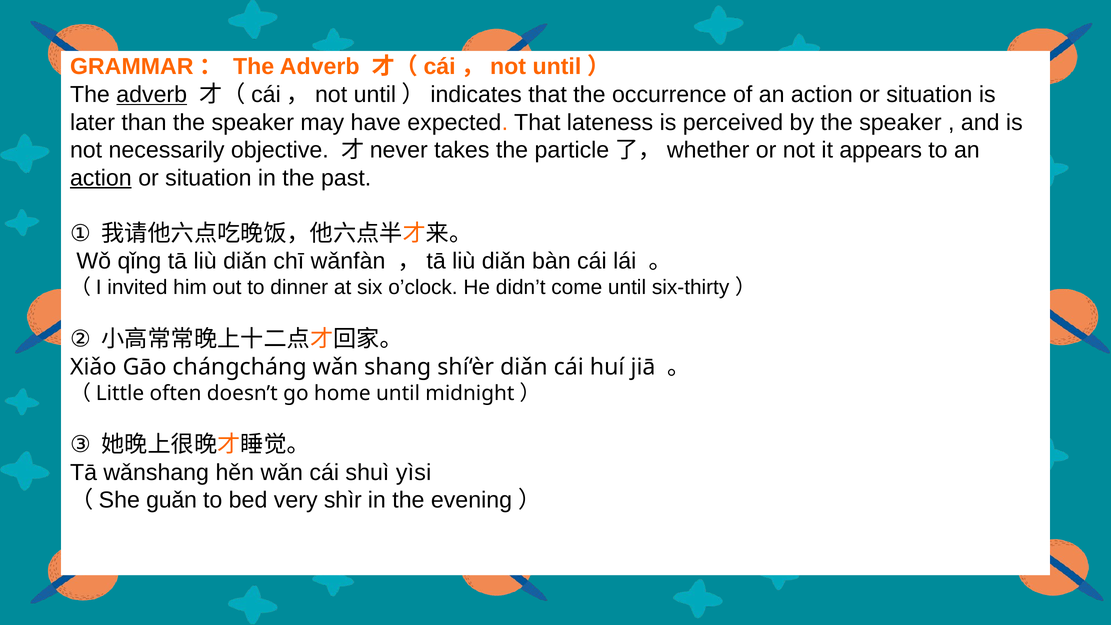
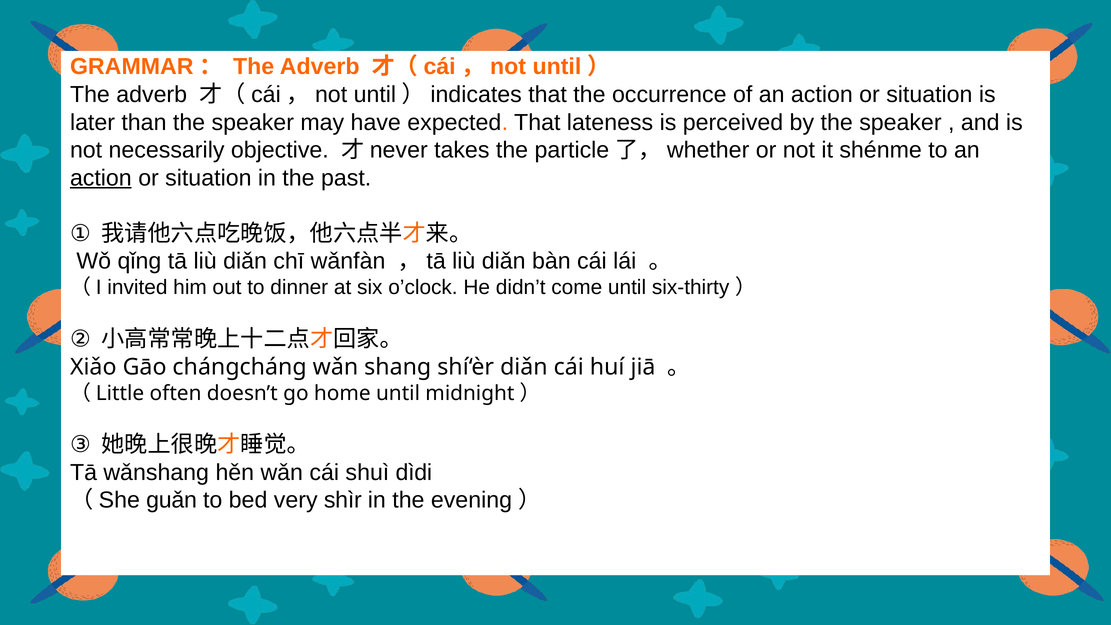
adverb at (152, 95) underline: present -> none
appears: appears -> shénme
yìsi: yìsi -> dìdi
